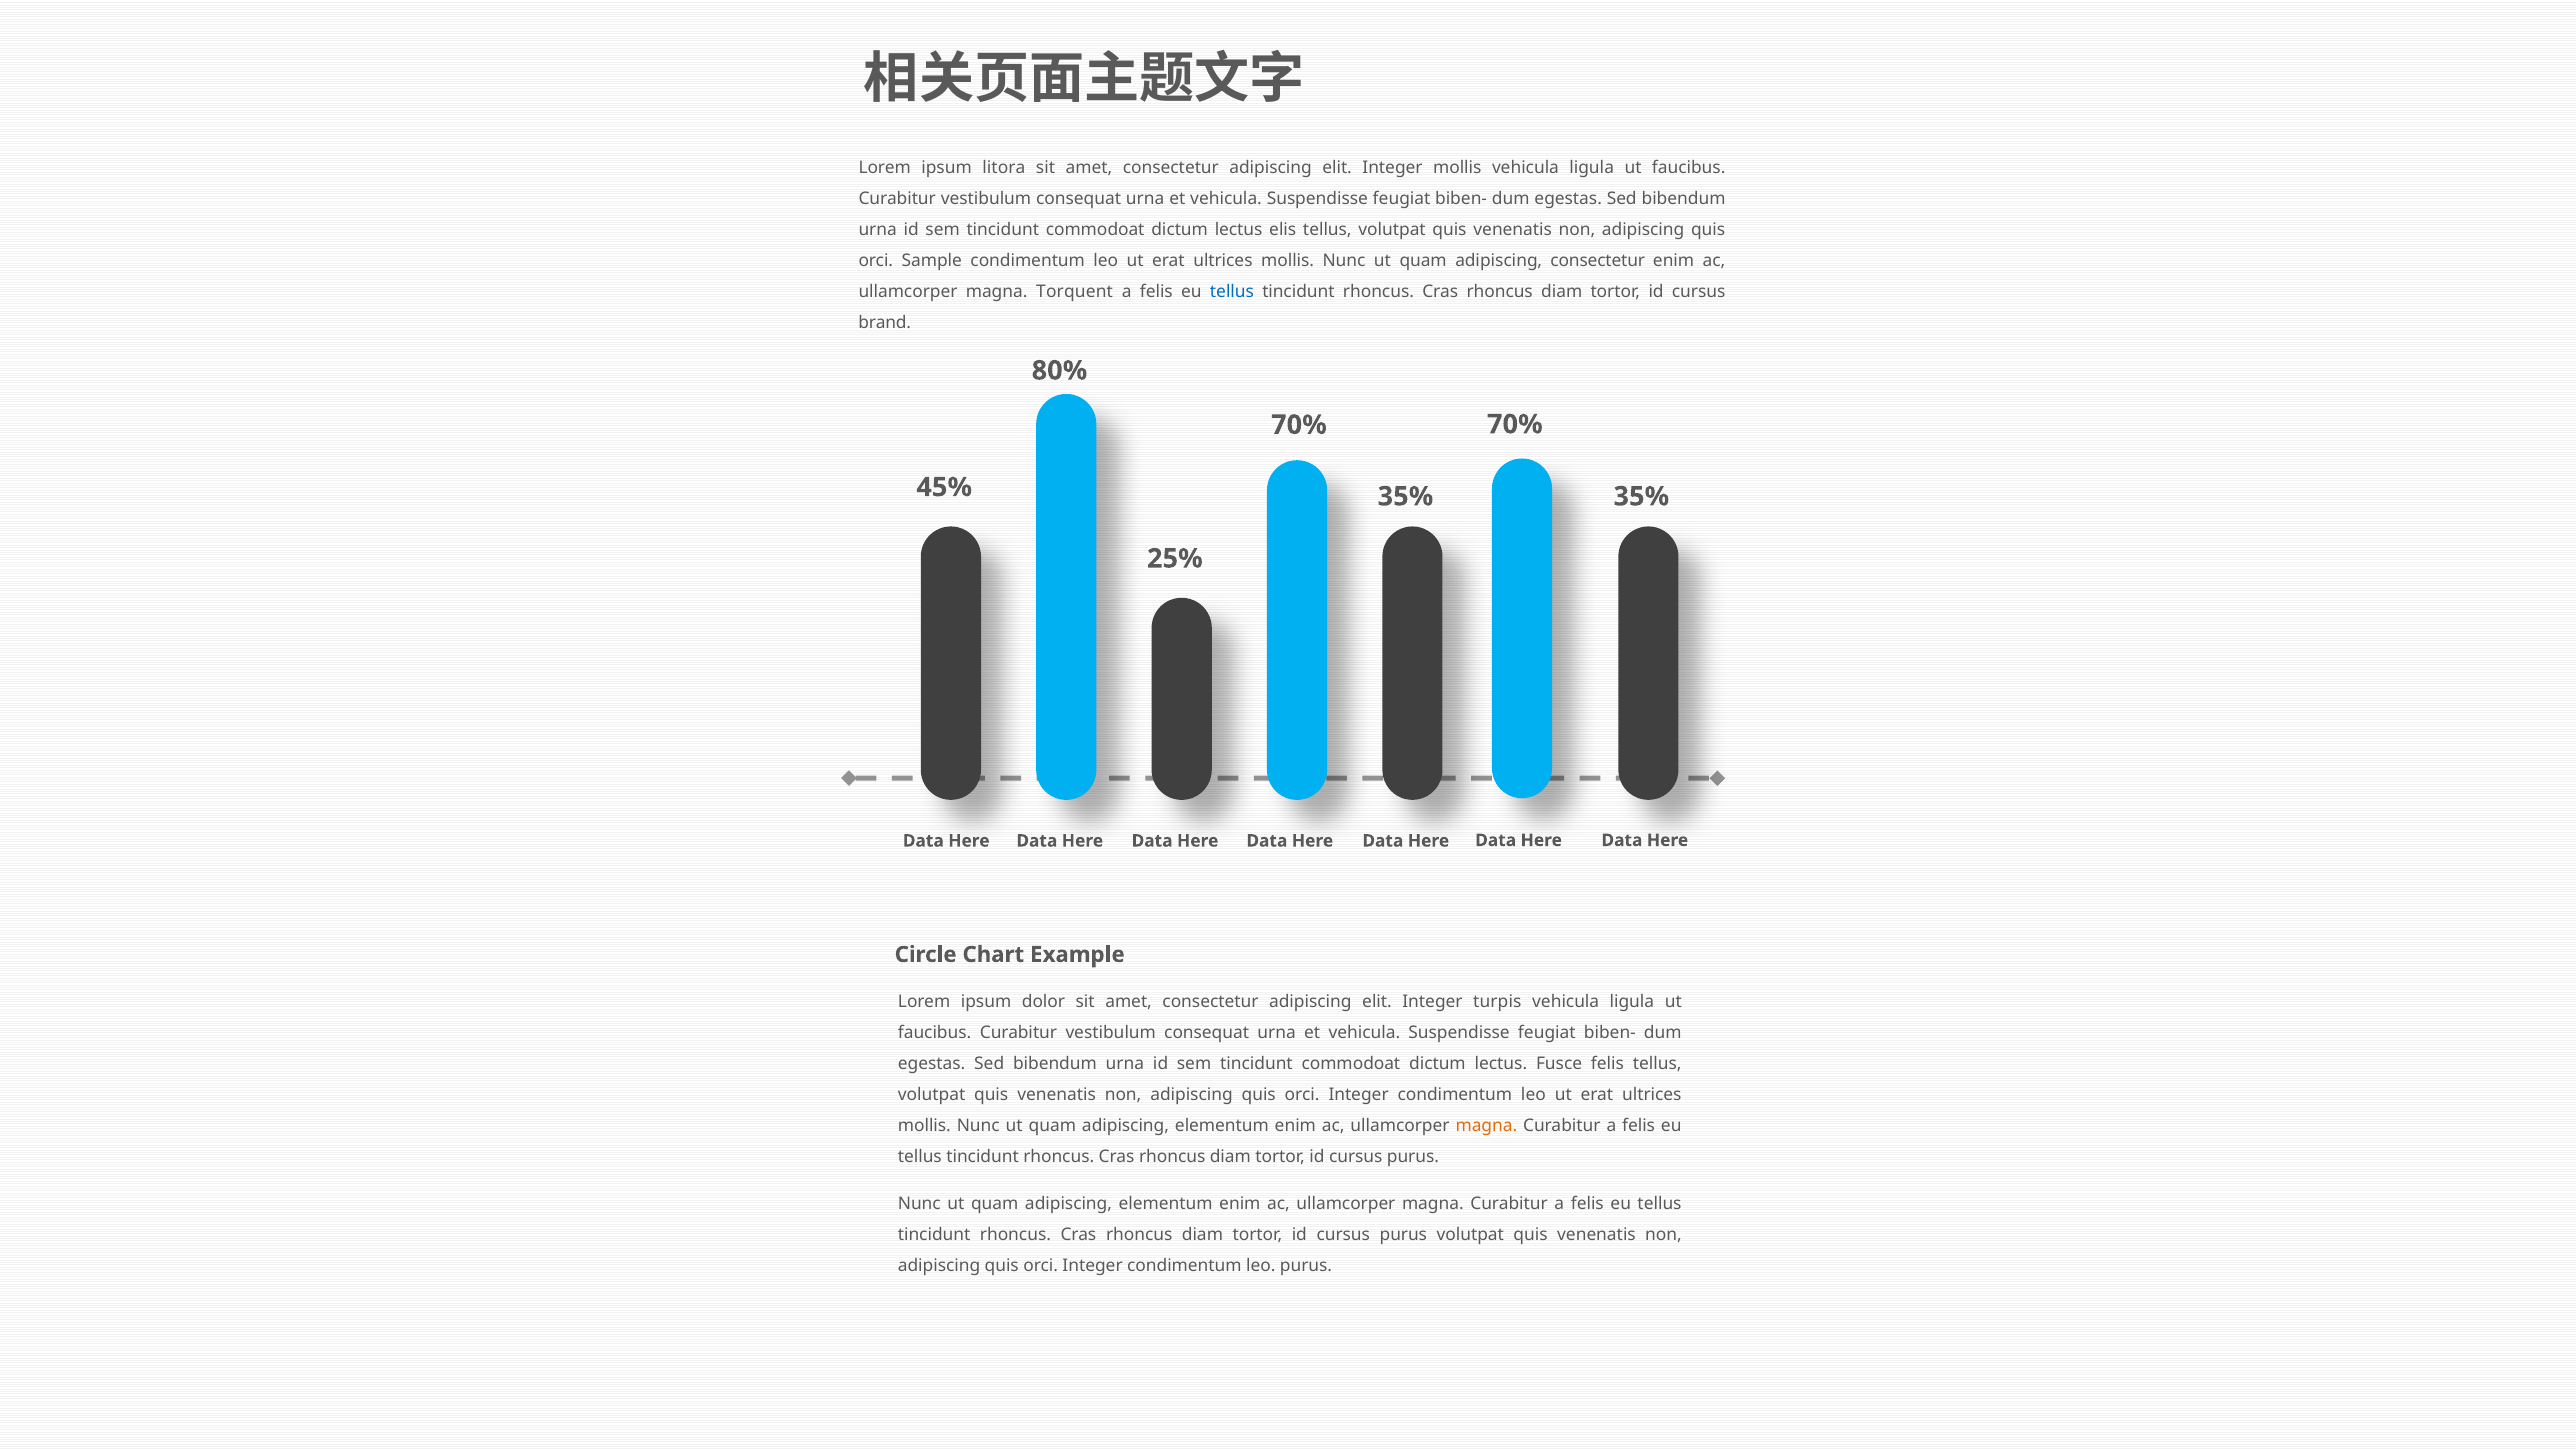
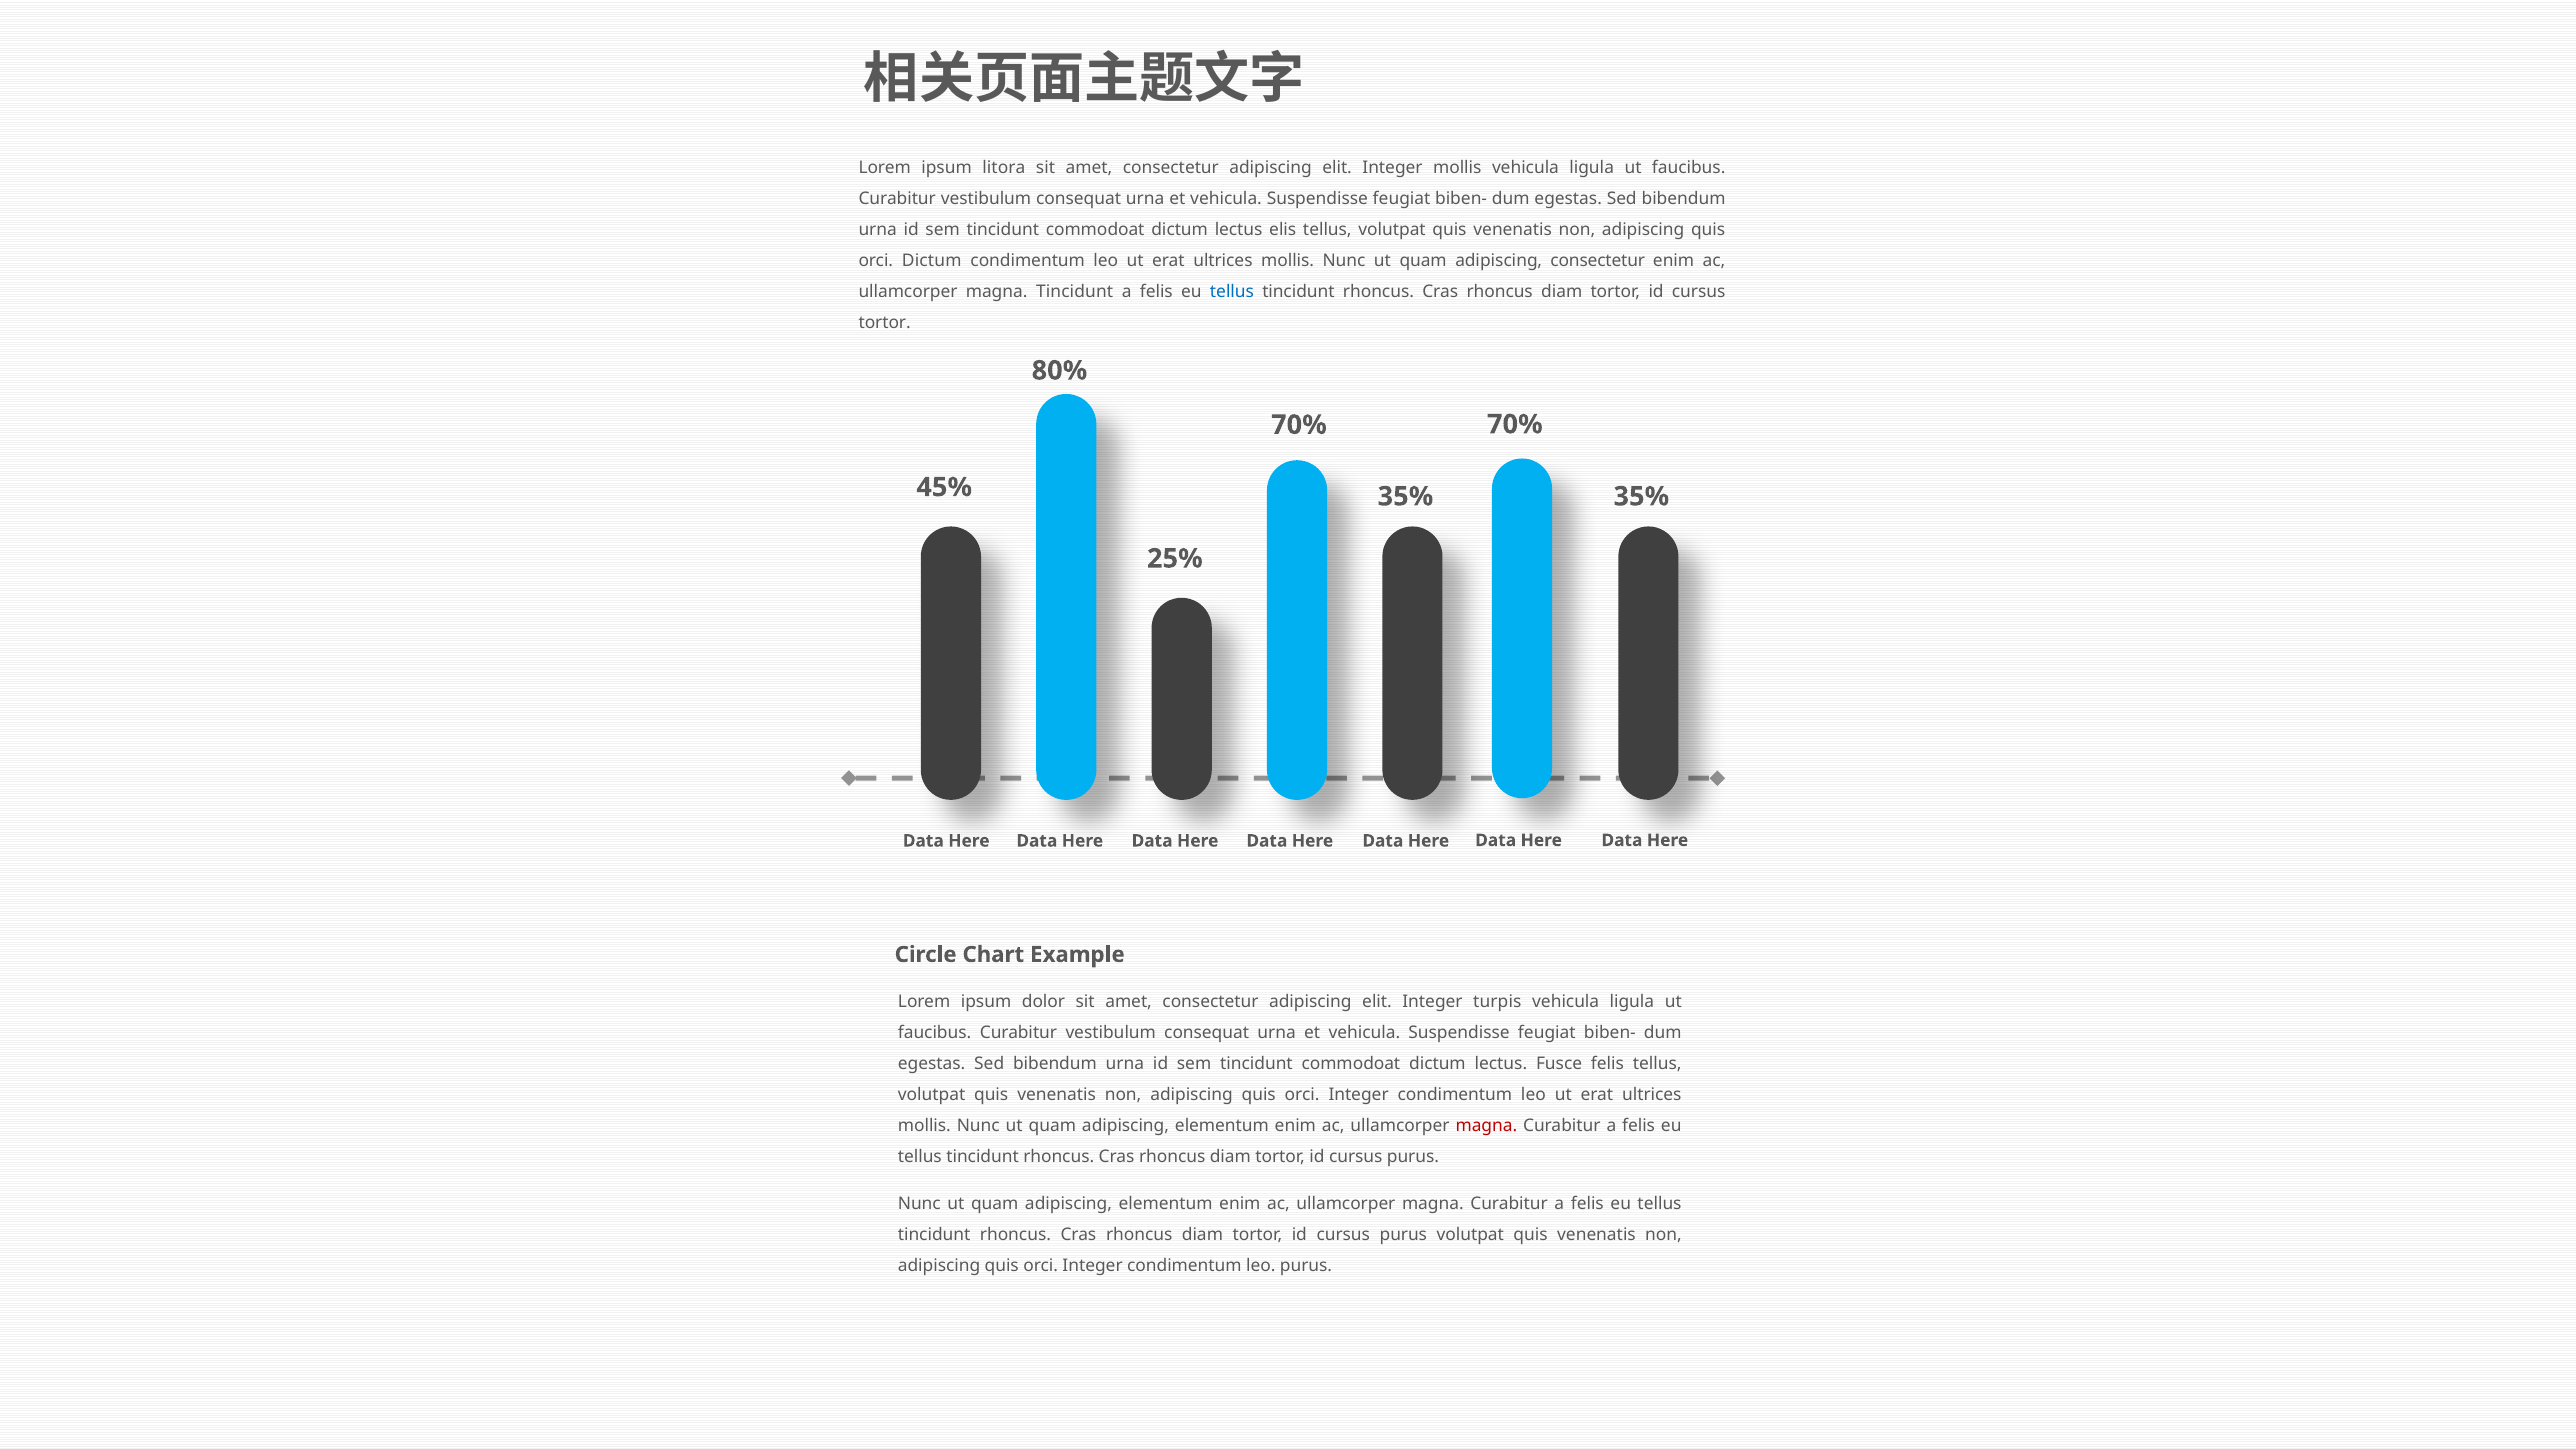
orci Sample: Sample -> Dictum
magna Torquent: Torquent -> Tincidunt
brand at (885, 322): brand -> tortor
magna at (1486, 1126) colour: orange -> red
